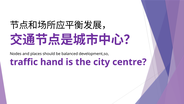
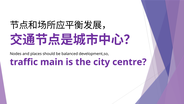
hand: hand -> main
